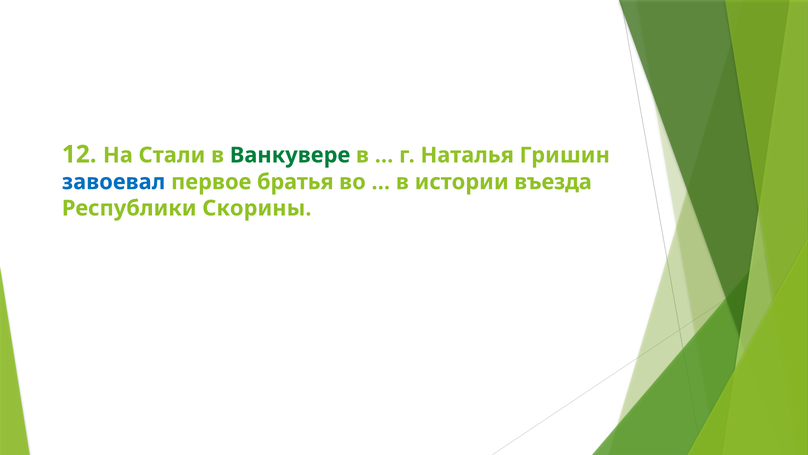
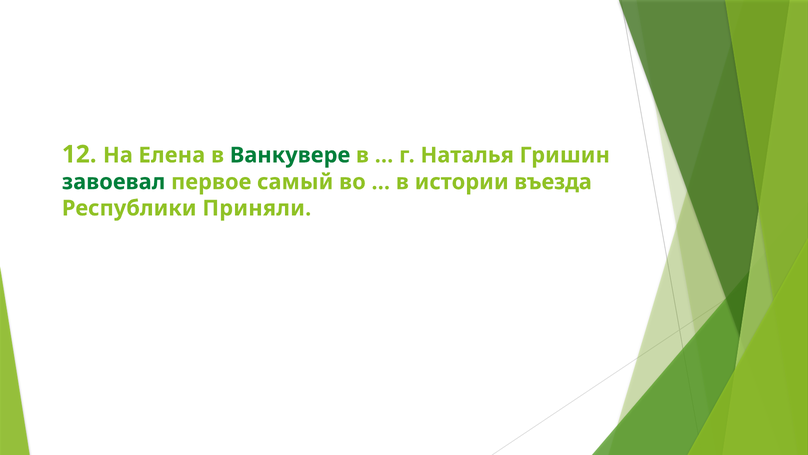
Стали: Стали -> Елена
завоевал colour: blue -> green
братья: братья -> самый
Скорины: Скорины -> Приняли
